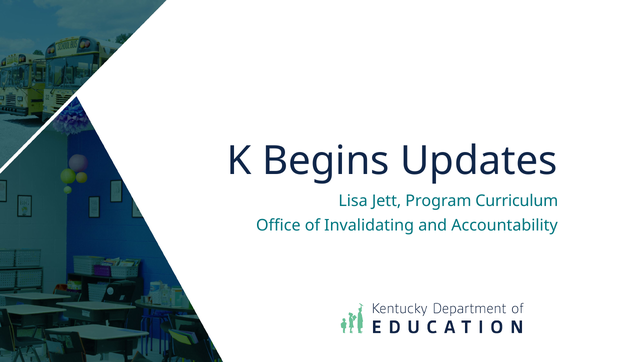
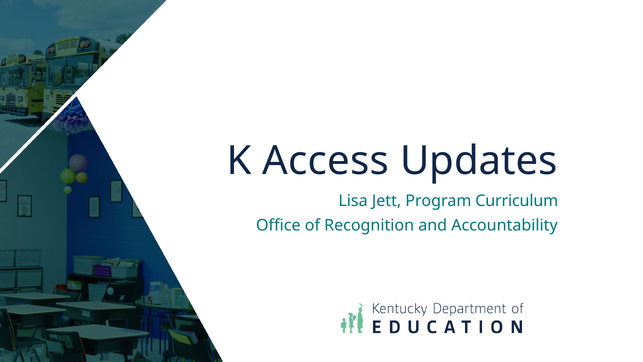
Begins: Begins -> Access
Invalidating: Invalidating -> Recognition
